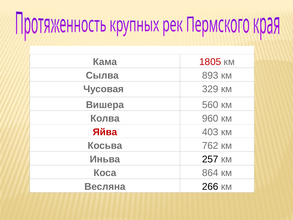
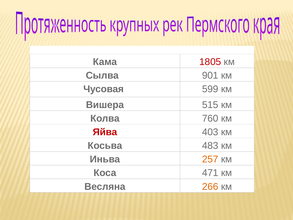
893: 893 -> 901
329: 329 -> 599
560: 560 -> 515
960: 960 -> 760
762: 762 -> 483
257 colour: black -> orange
864: 864 -> 471
266 colour: black -> orange
